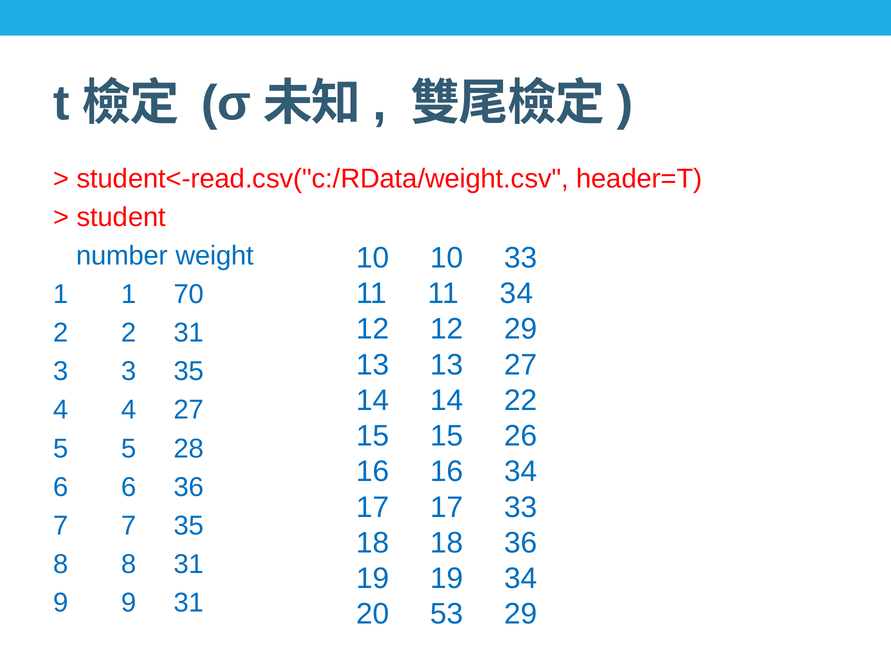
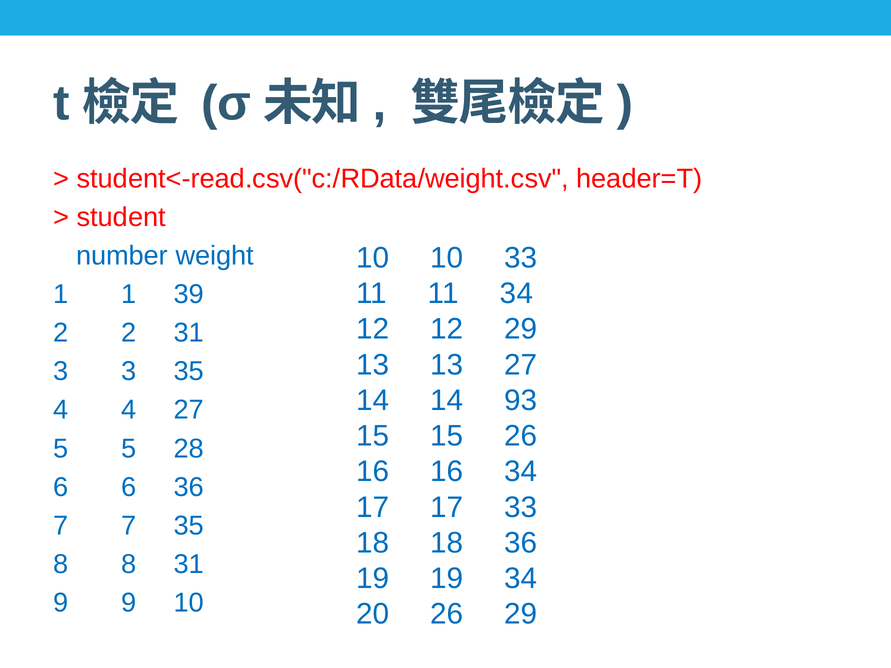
70: 70 -> 39
22: 22 -> 93
9 31: 31 -> 10
20 53: 53 -> 26
